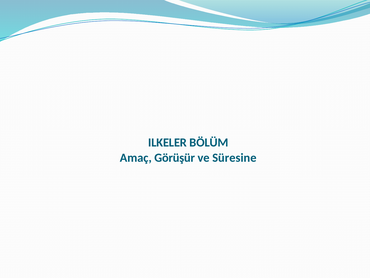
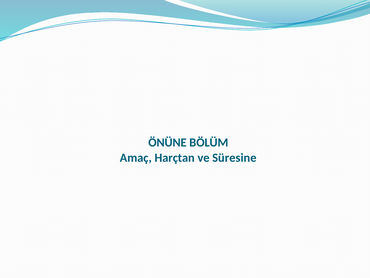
ILKELER: ILKELER -> ÖNÜNE
Görüşür: Görüşür -> Harçtan
